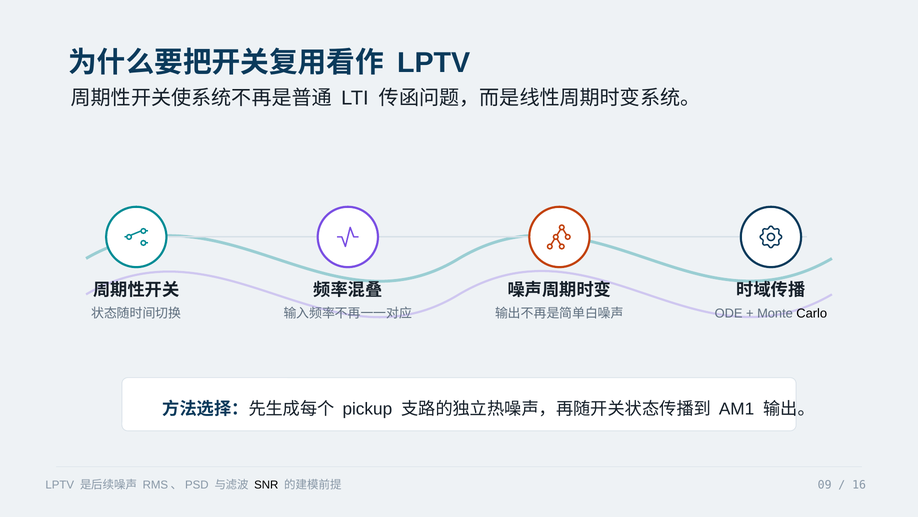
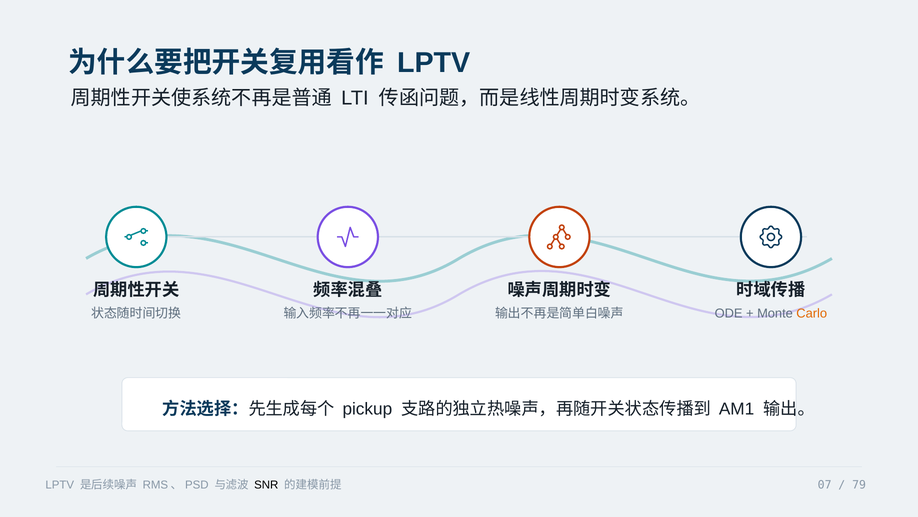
Carlo colour: black -> orange
09: 09 -> 07
16: 16 -> 79
